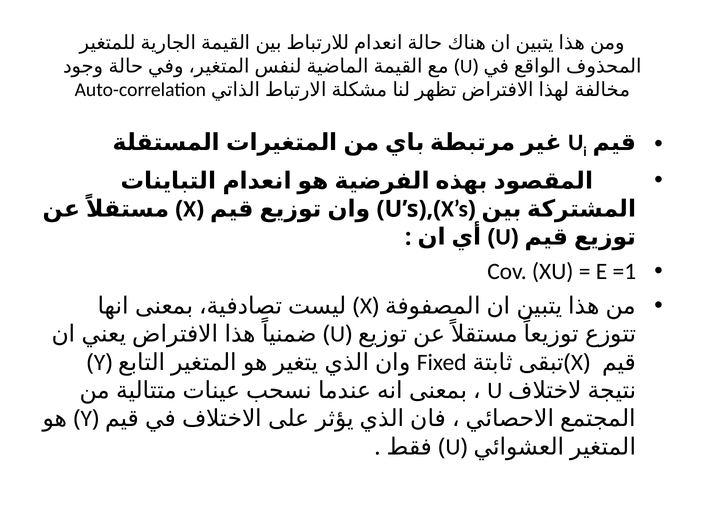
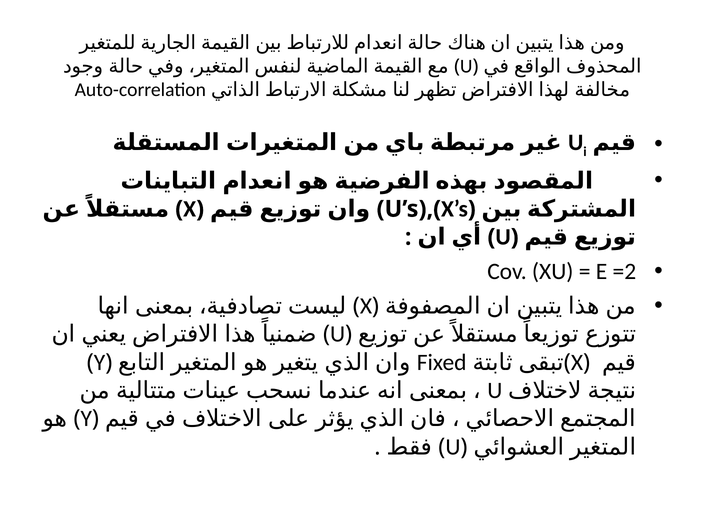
=1: =1 -> =2
